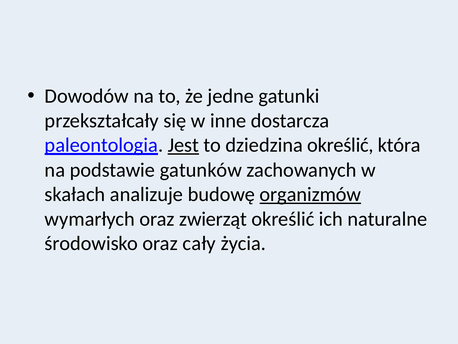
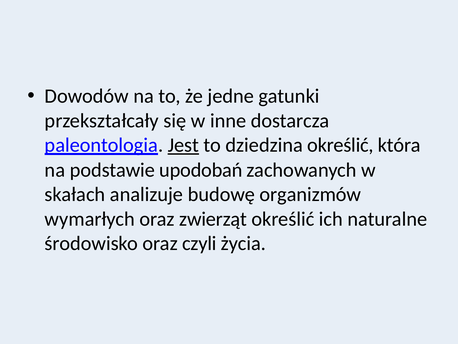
gatunków: gatunków -> upodobań
organizmów underline: present -> none
cały: cały -> czyli
